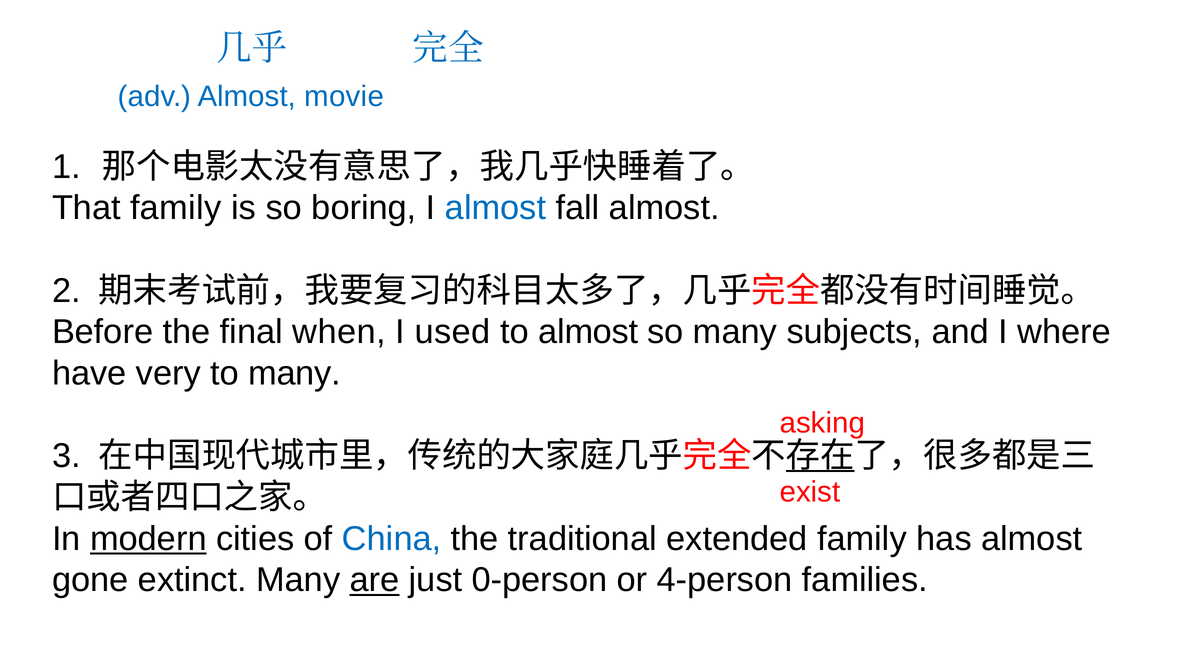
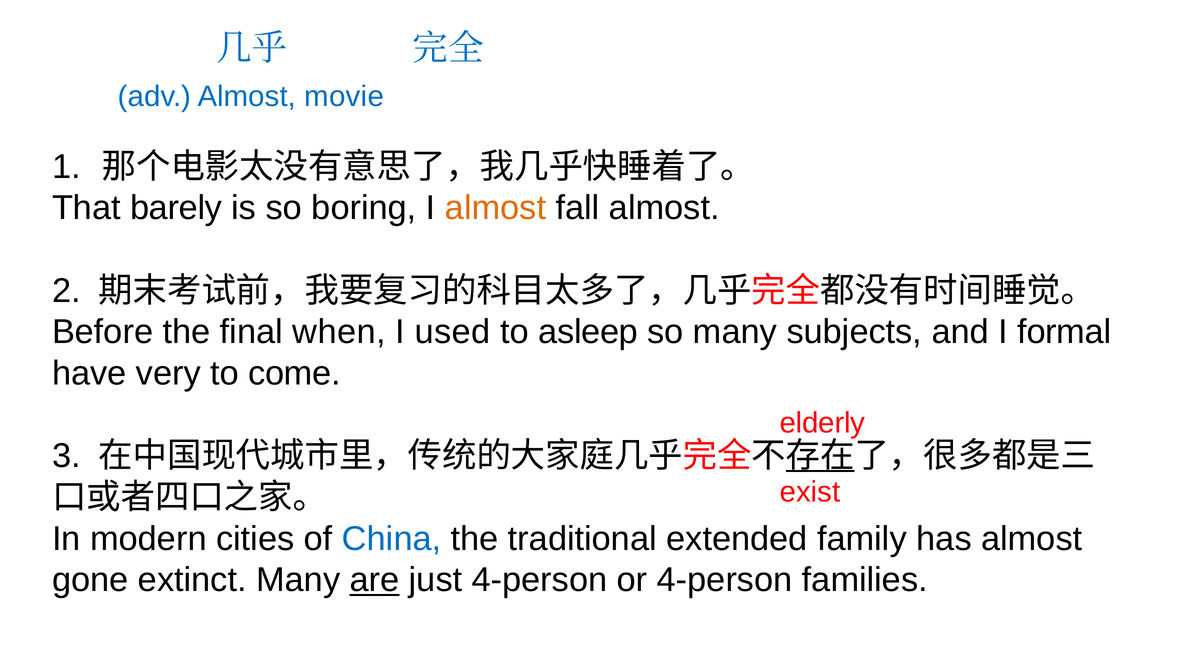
That family: family -> barely
almost at (496, 208) colour: blue -> orange
to almost: almost -> asleep
where: where -> formal
to many: many -> come
asking: asking -> elderly
modern underline: present -> none
just 0-person: 0-person -> 4-person
